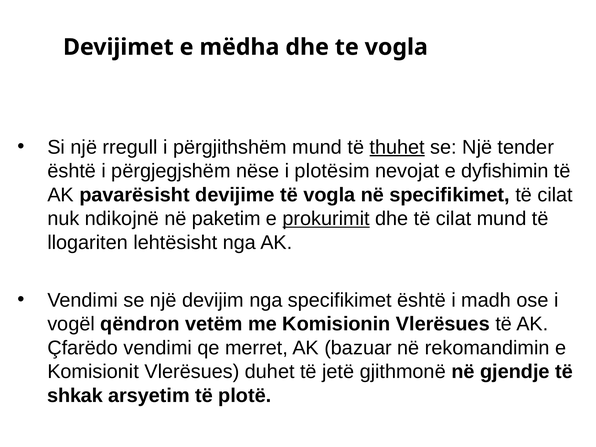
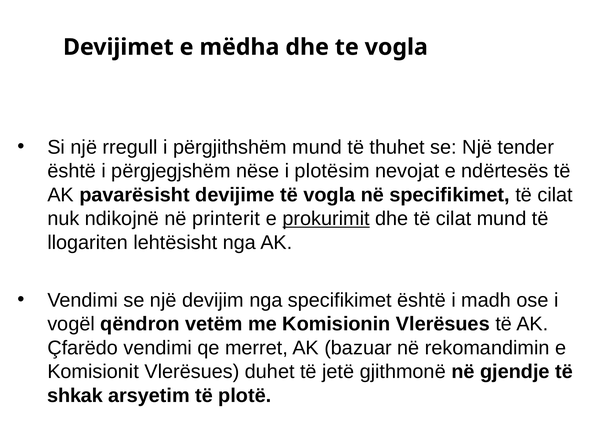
thuhet underline: present -> none
dyfishimin: dyfishimin -> ndërtesës
paketim: paketim -> printerit
